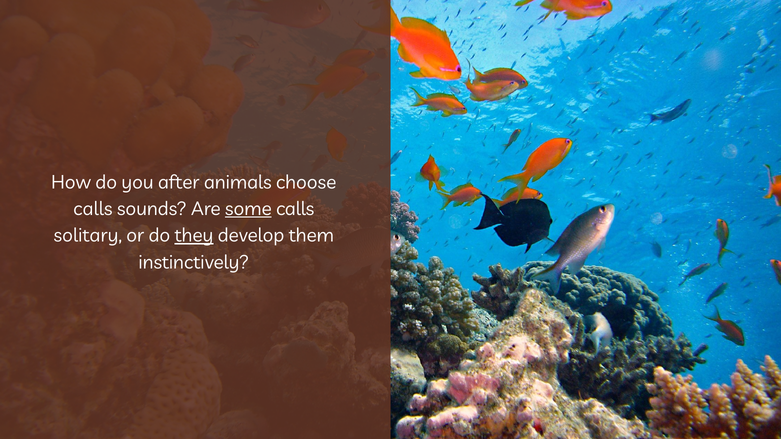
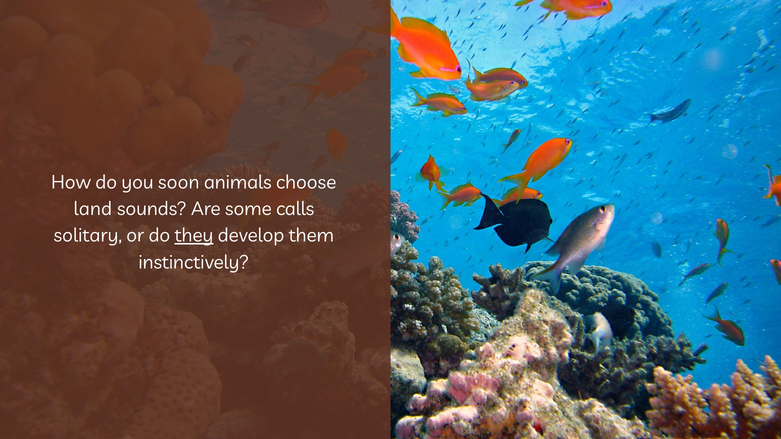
after: after -> soon
calls at (93, 209): calls -> land
some underline: present -> none
